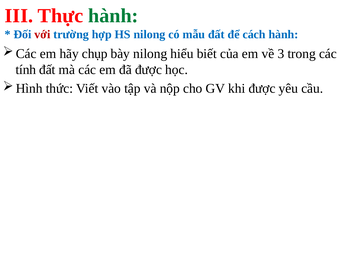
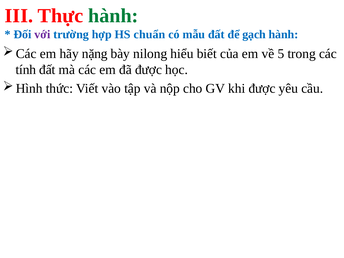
với colour: red -> purple
HS nilong: nilong -> chuẩn
cách: cách -> gạch
chụp: chụp -> nặng
3: 3 -> 5
